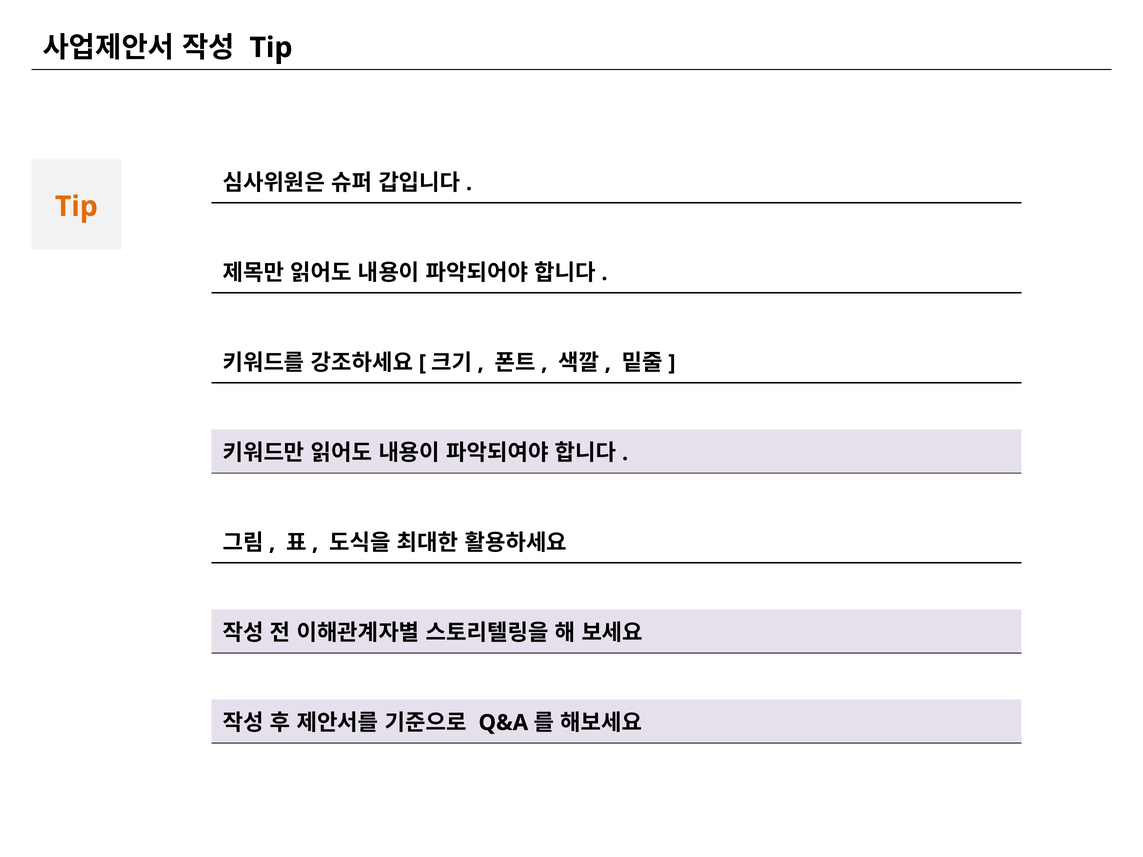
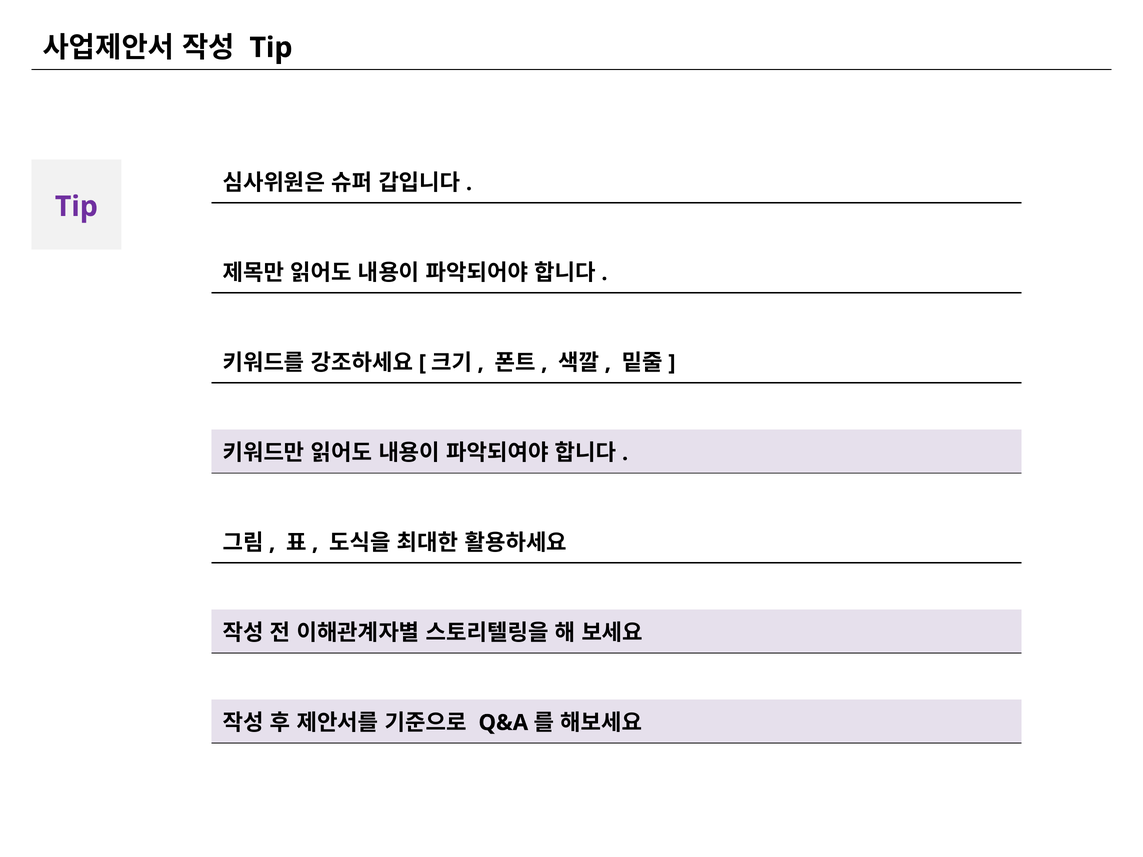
Tip at (76, 207) colour: orange -> purple
